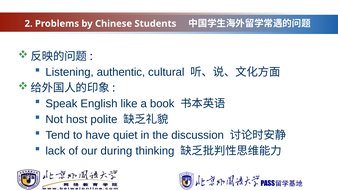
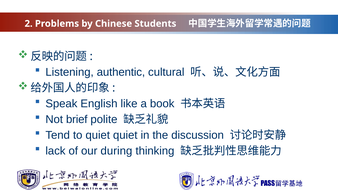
host: host -> brief
to have: have -> quiet
